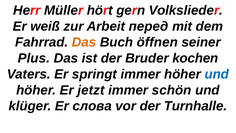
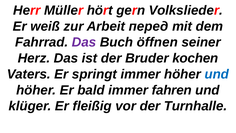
Das at (84, 42) colour: orange -> purple
Plus: Plus -> Herz
jetzt: jetzt -> bald
schön: schön -> fahren
слова: слова -> fleißig
